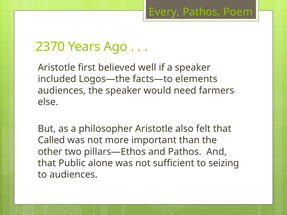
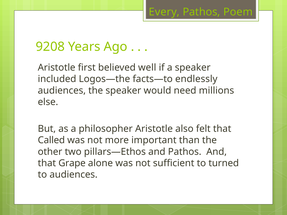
2370: 2370 -> 9208
elements: elements -> endlessly
farmers: farmers -> millions
Public: Public -> Grape
seizing: seizing -> turned
